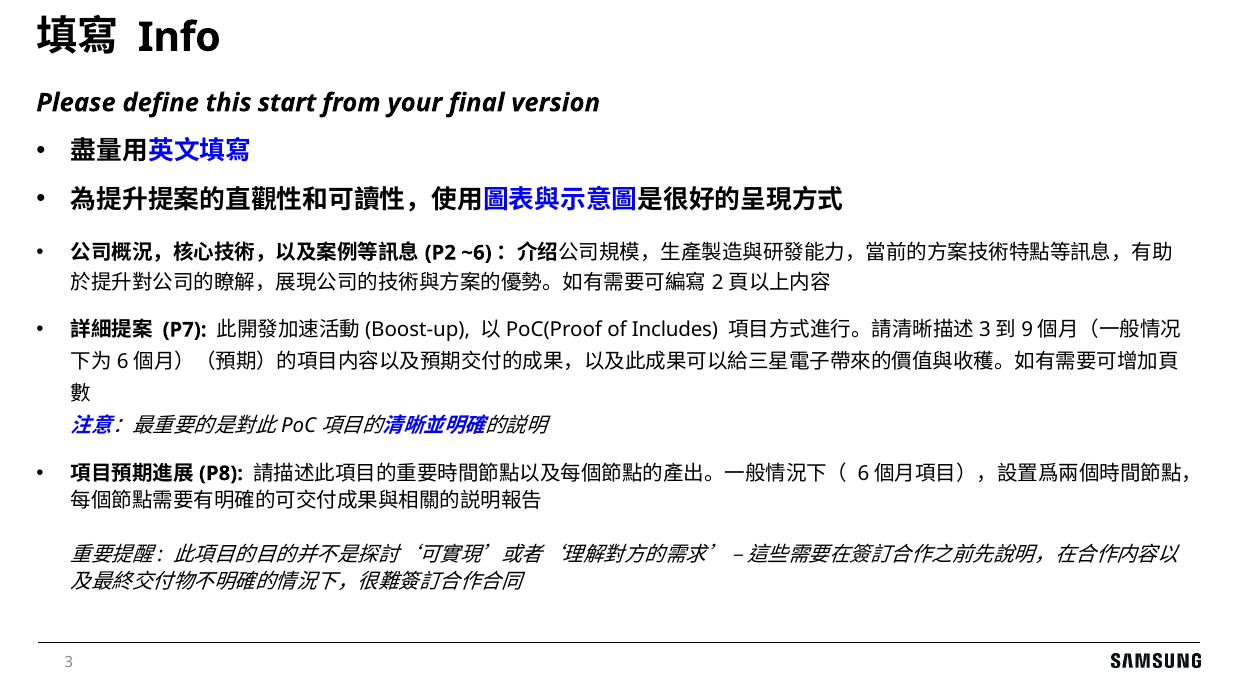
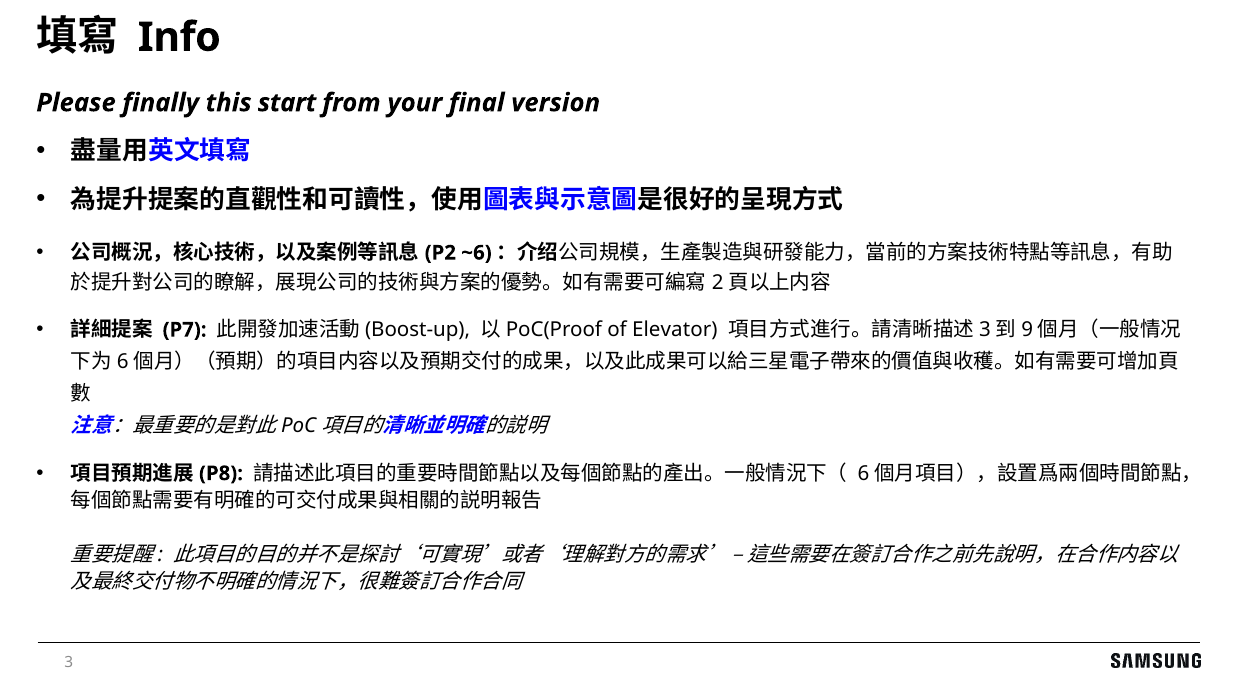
define: define -> finally
Includes: Includes -> Elevator
